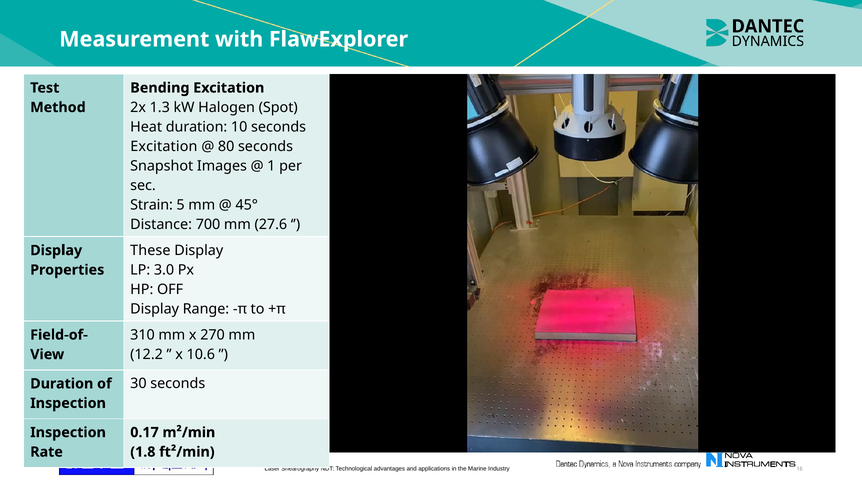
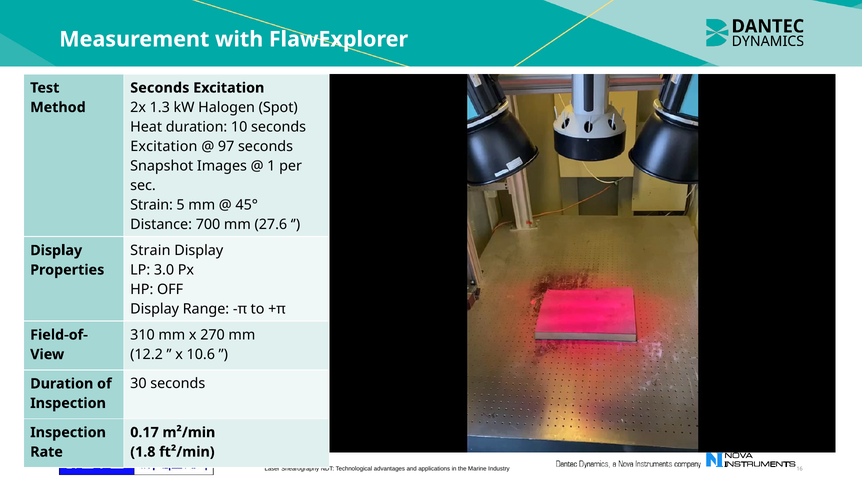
Bending at (160, 88): Bending -> Seconds
80: 80 -> 97
These at (150, 250): These -> Strain
